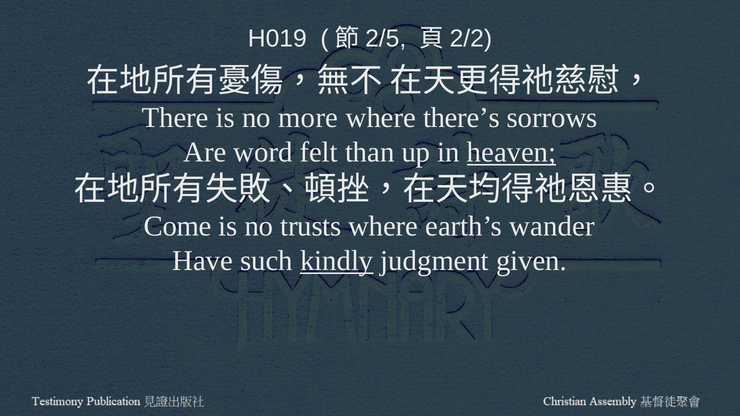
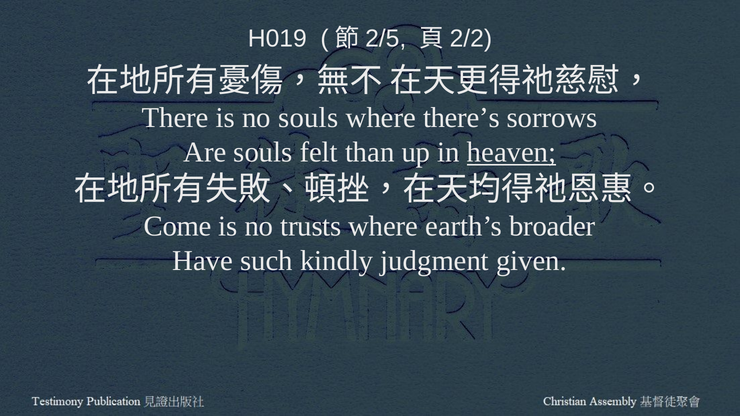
no more: more -> souls
Are word: word -> souls
wander: wander -> broader
kindly underline: present -> none
